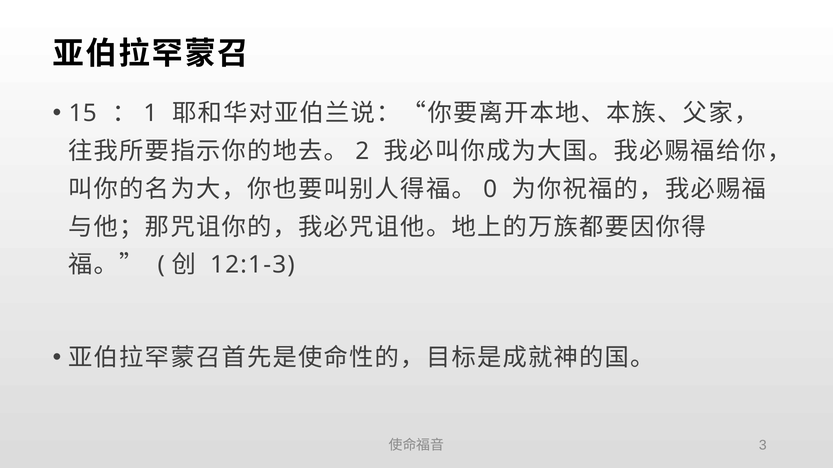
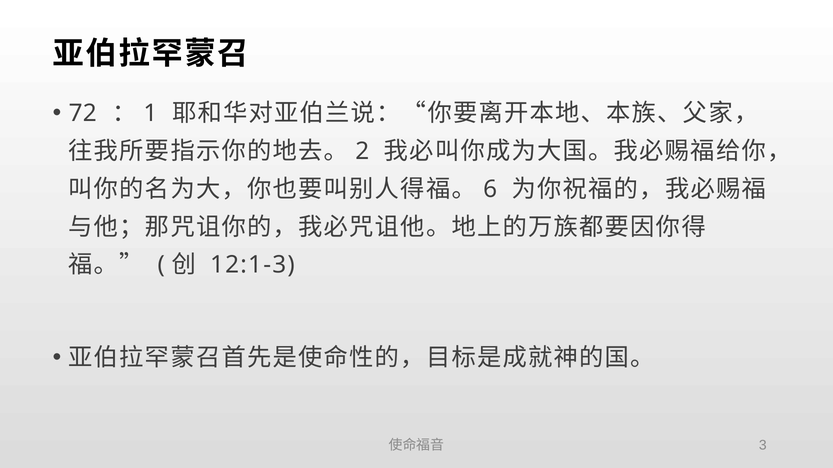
15: 15 -> 72
0: 0 -> 6
